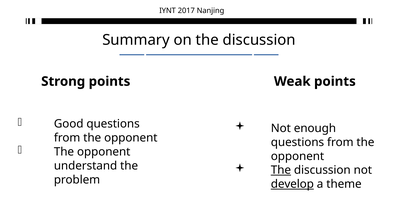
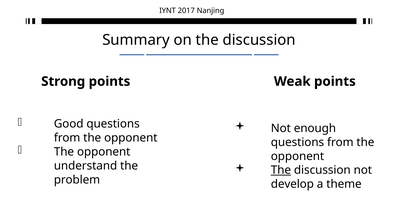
develop underline: present -> none
